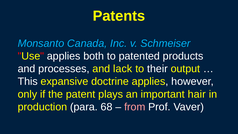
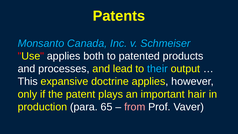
lack: lack -> lead
their colour: white -> light blue
68: 68 -> 65
